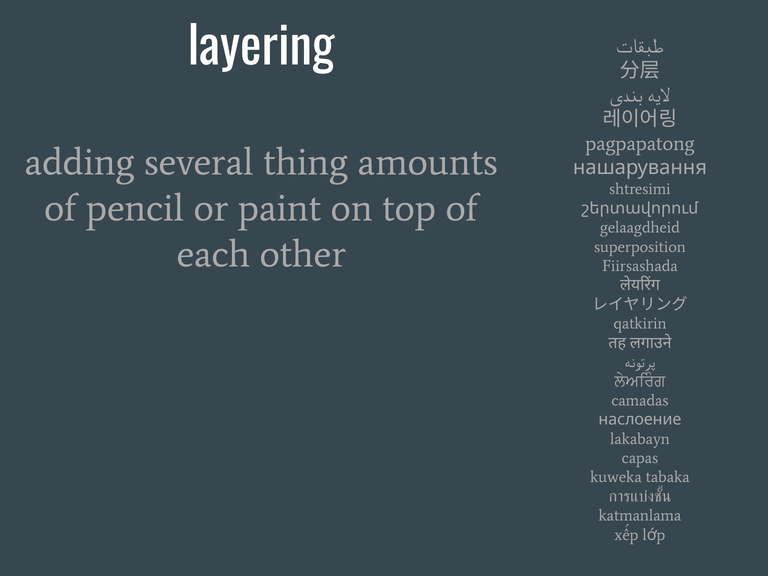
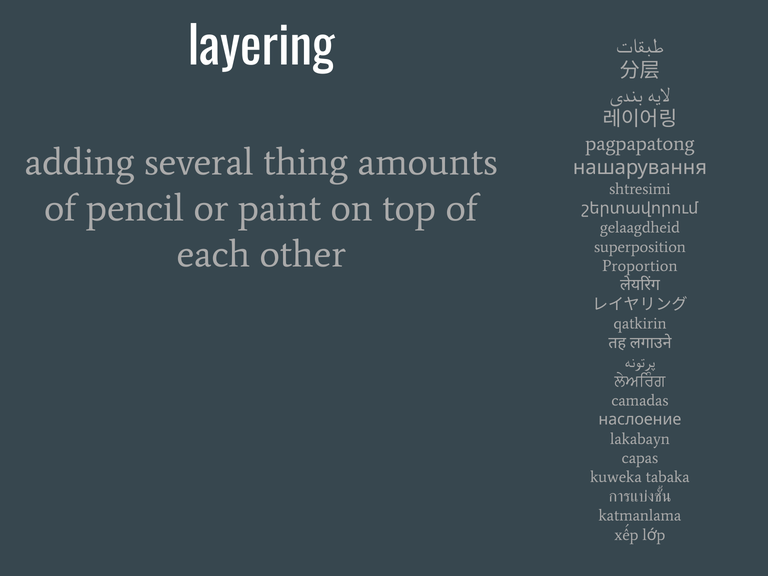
Fiirsashada: Fiirsashada -> Proportion
